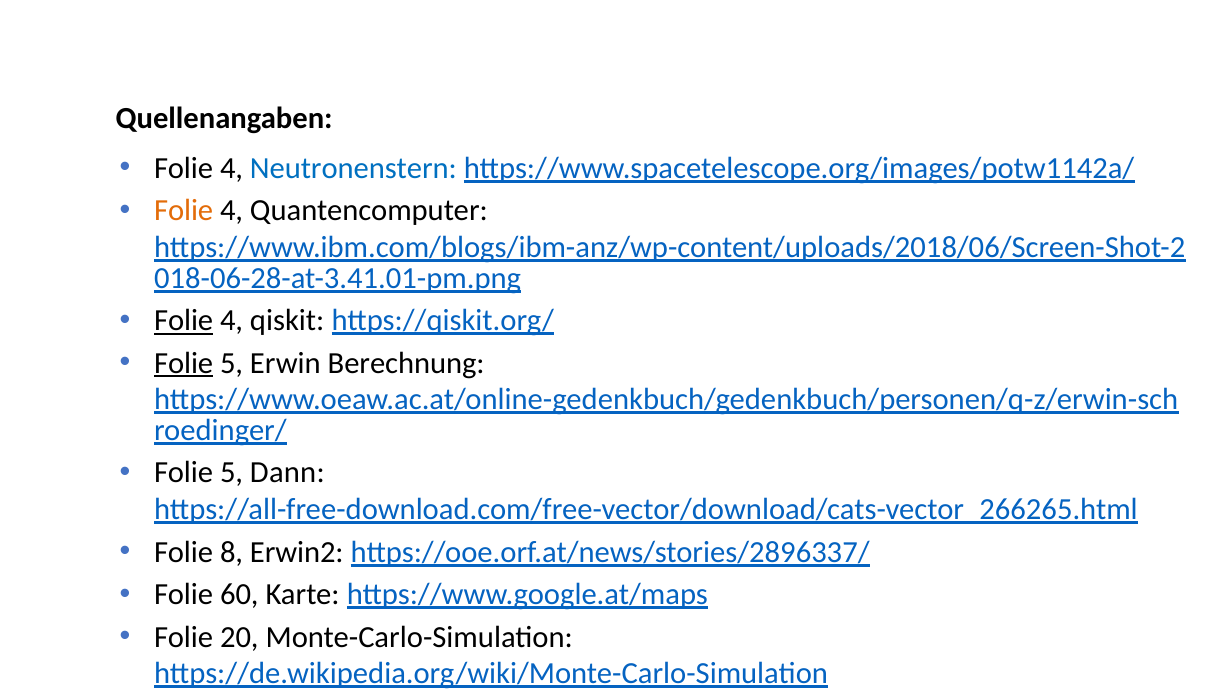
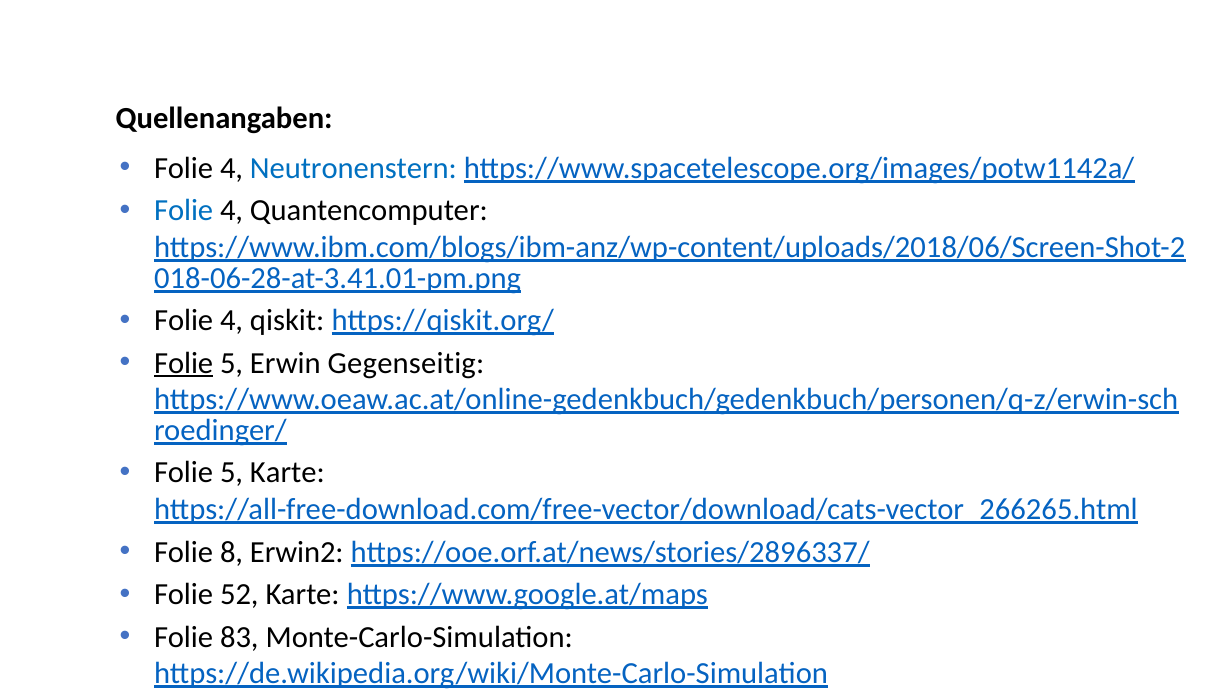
Folie at (184, 211) colour: orange -> blue
Folie at (184, 321) underline: present -> none
Berechnung: Berechnung -> Gegenseitig
5 Dann: Dann -> Karte
60: 60 -> 52
20: 20 -> 83
